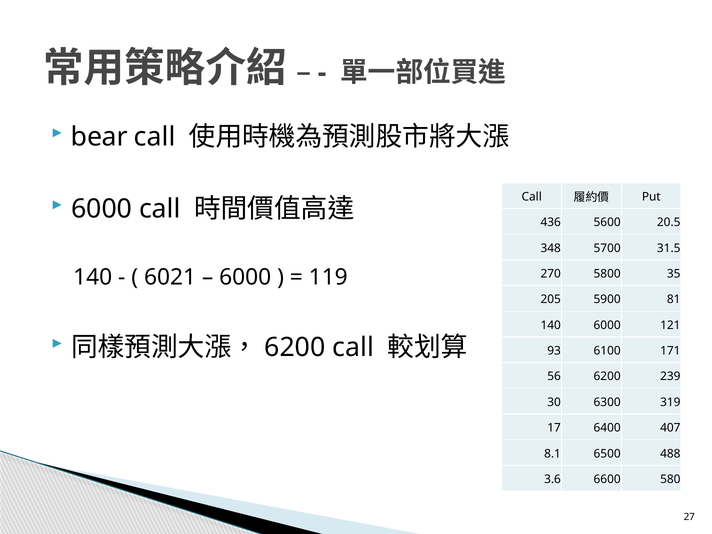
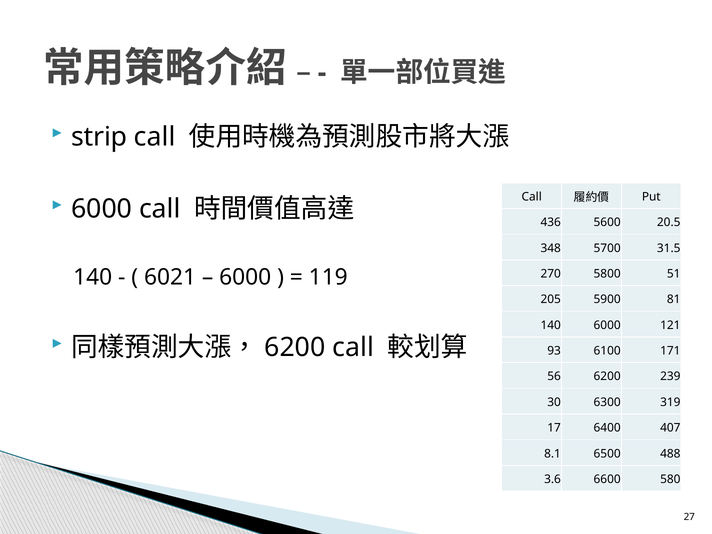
bear: bear -> strip
35: 35 -> 51
